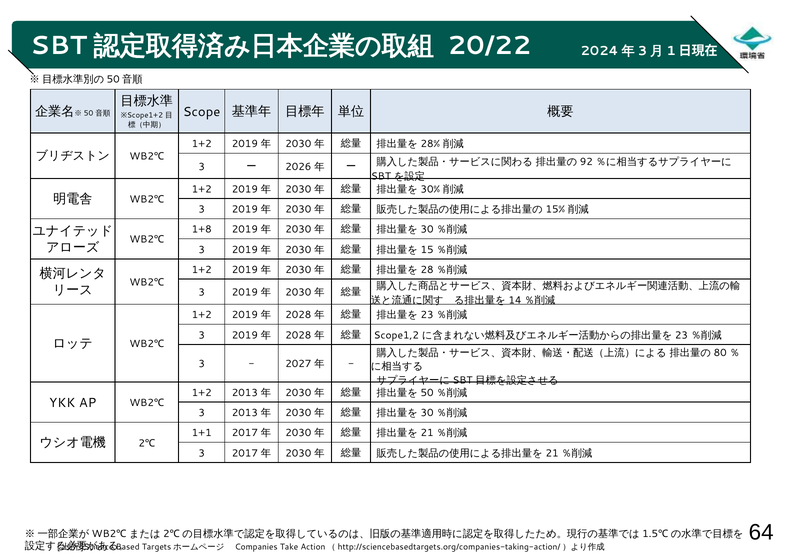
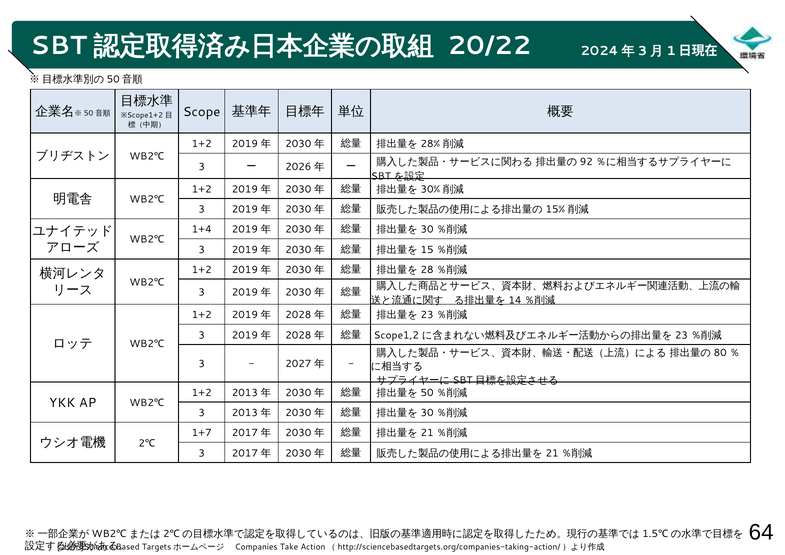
1+8: 1+8 -> 1+4
1+1: 1+1 -> 1+7
